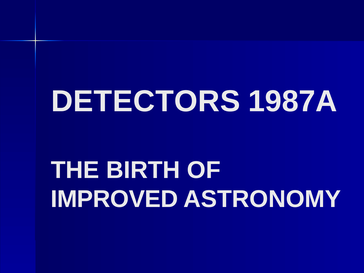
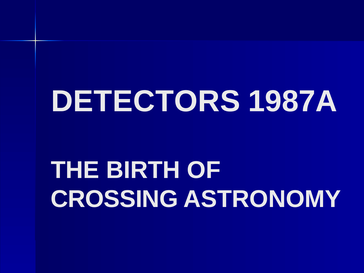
IMPROVED: IMPROVED -> CROSSING
